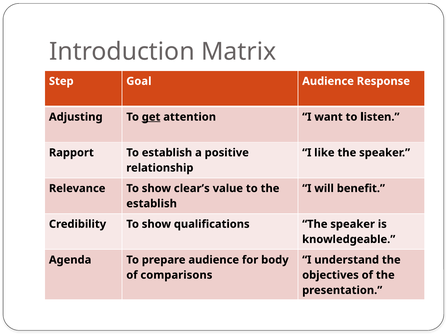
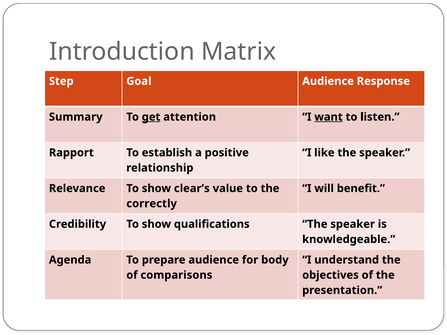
Adjusting: Adjusting -> Summary
want underline: none -> present
establish at (152, 204): establish -> correctly
